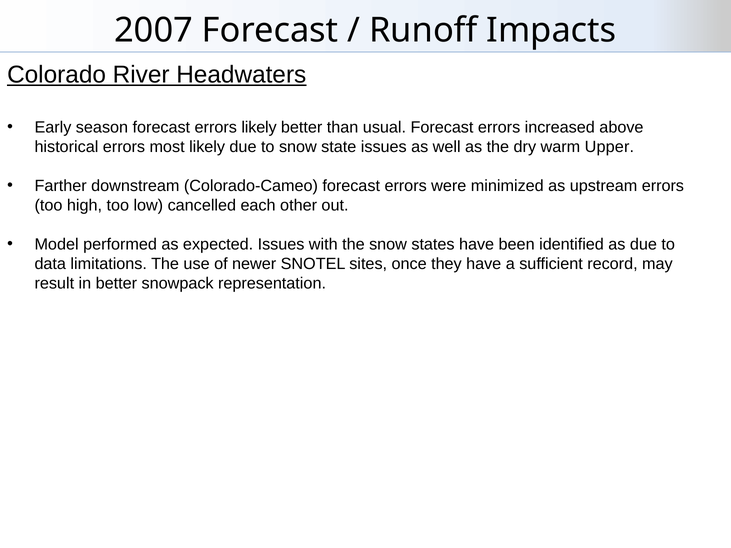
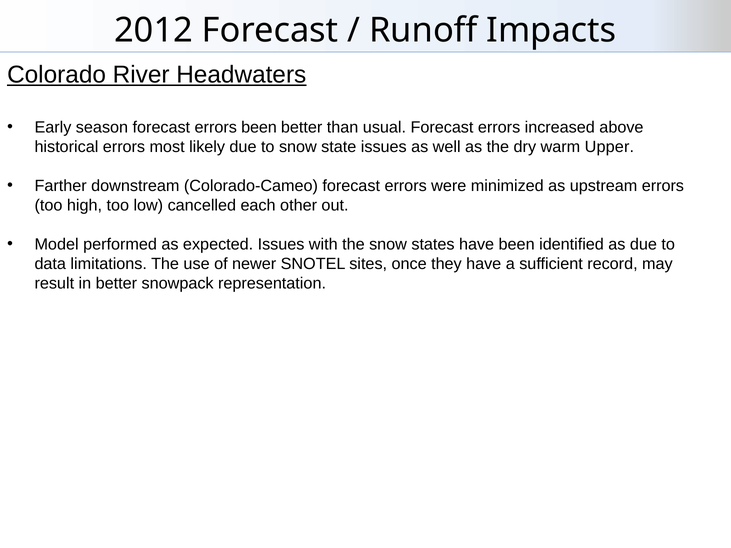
2007: 2007 -> 2012
errors likely: likely -> been
